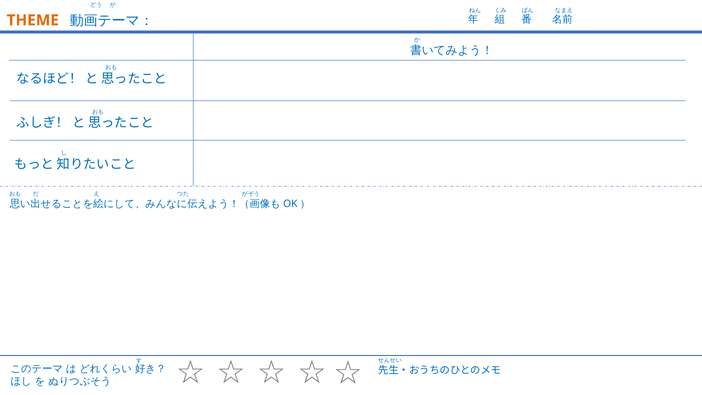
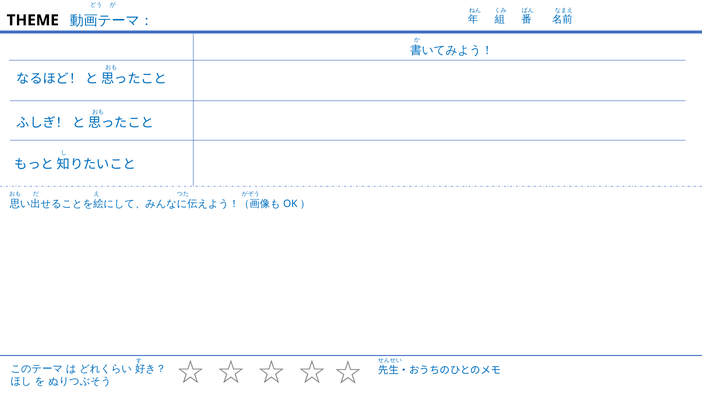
THEME colour: orange -> black
